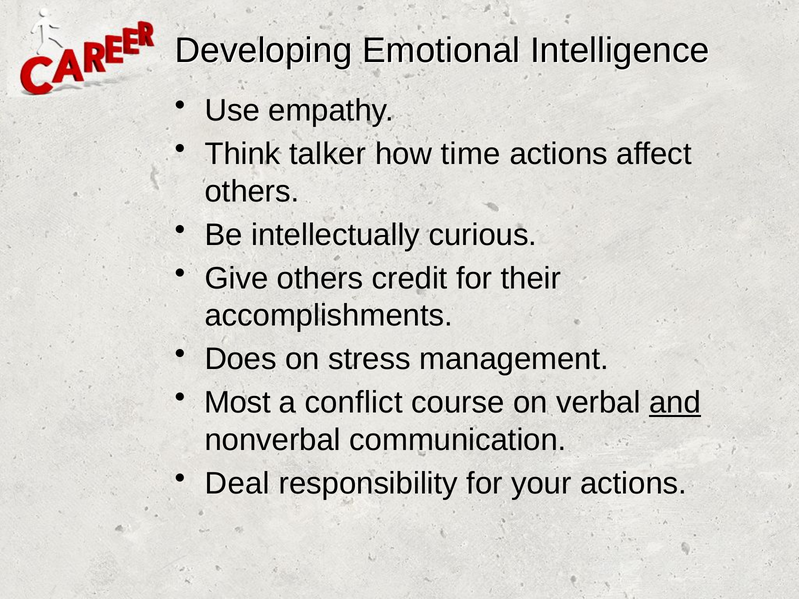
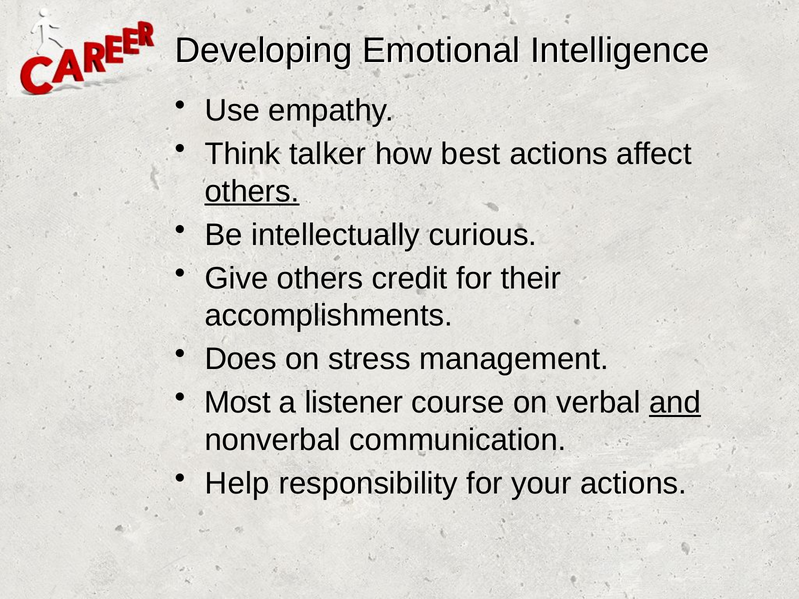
time: time -> best
others at (252, 191) underline: none -> present
conflict: conflict -> listener
Deal: Deal -> Help
